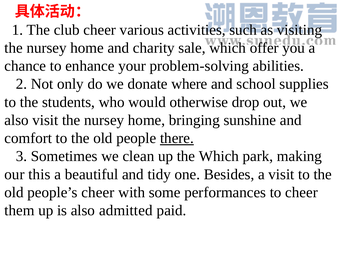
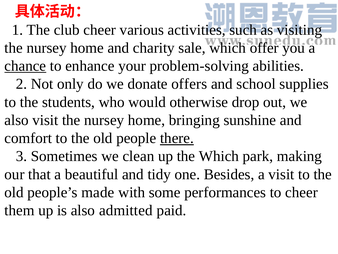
chance underline: none -> present
where: where -> offers
this: this -> that
people’s cheer: cheer -> made
